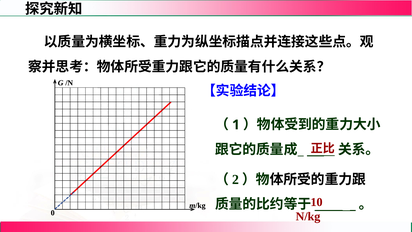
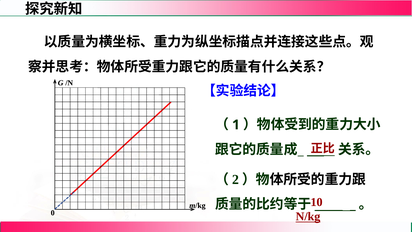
N/kg underline: none -> present
